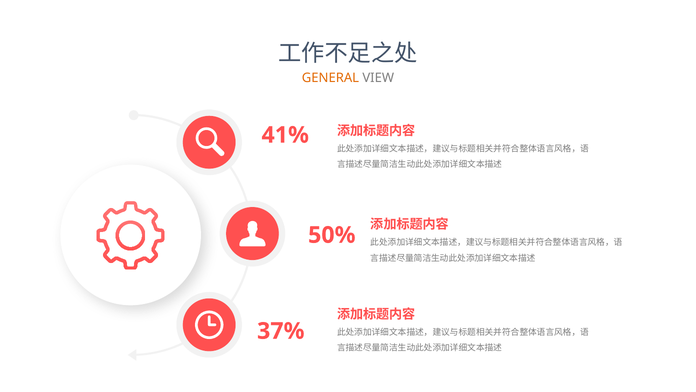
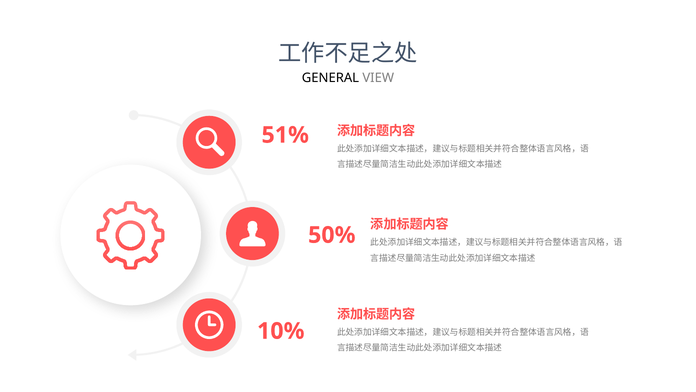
GENERAL colour: orange -> black
41%: 41% -> 51%
37%: 37% -> 10%
